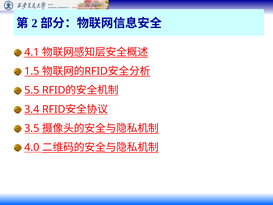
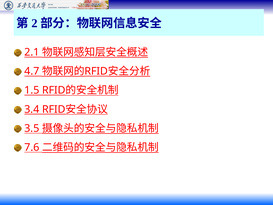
4.1: 4.1 -> 2.1
1.5: 1.5 -> 4.7
5.5: 5.5 -> 1.5
4.0: 4.0 -> 7.6
